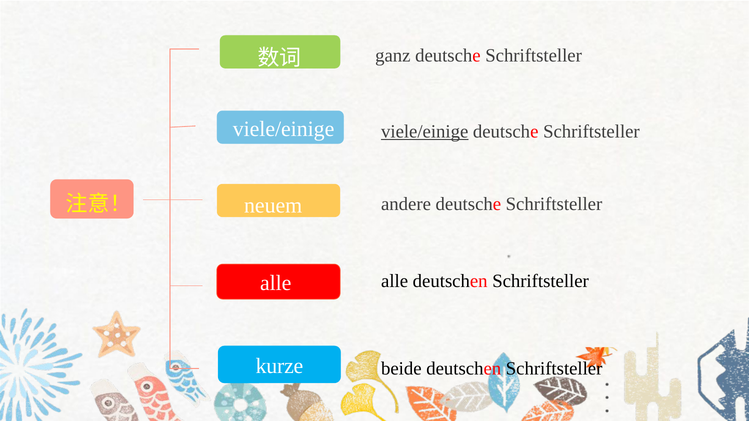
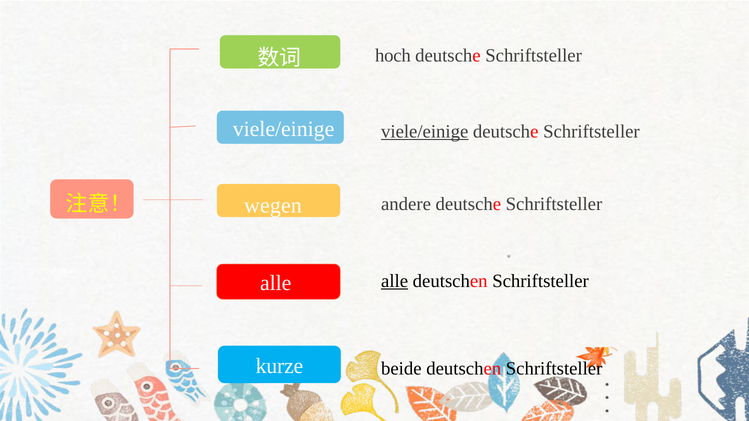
ganz: ganz -> hoch
neuem: neuem -> wegen
alle at (395, 281) underline: none -> present
